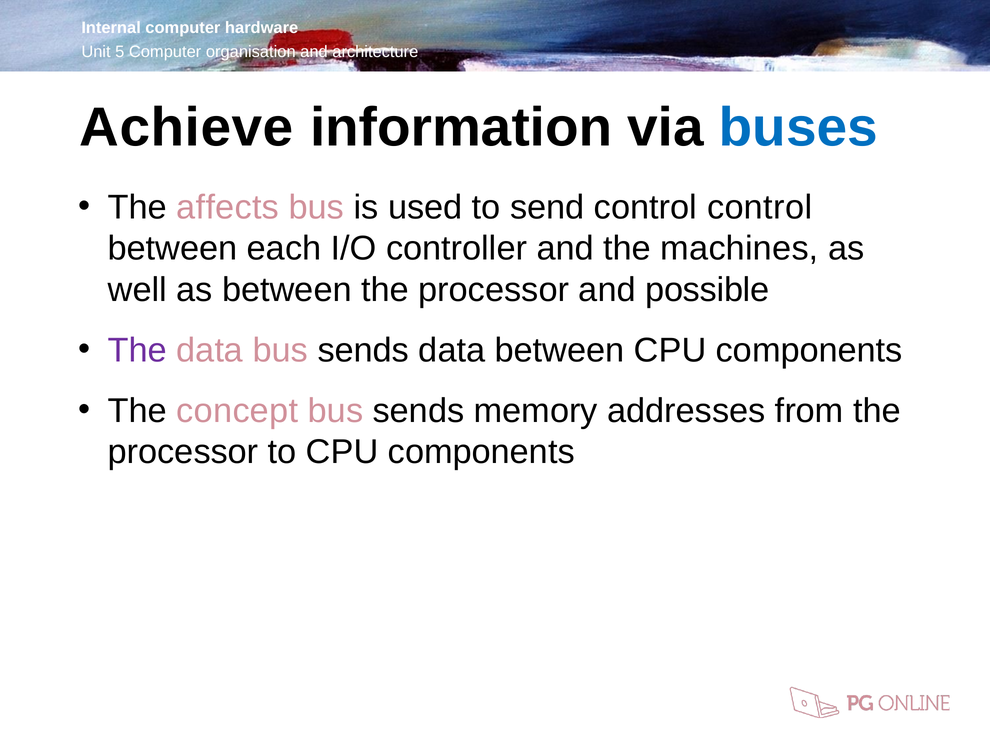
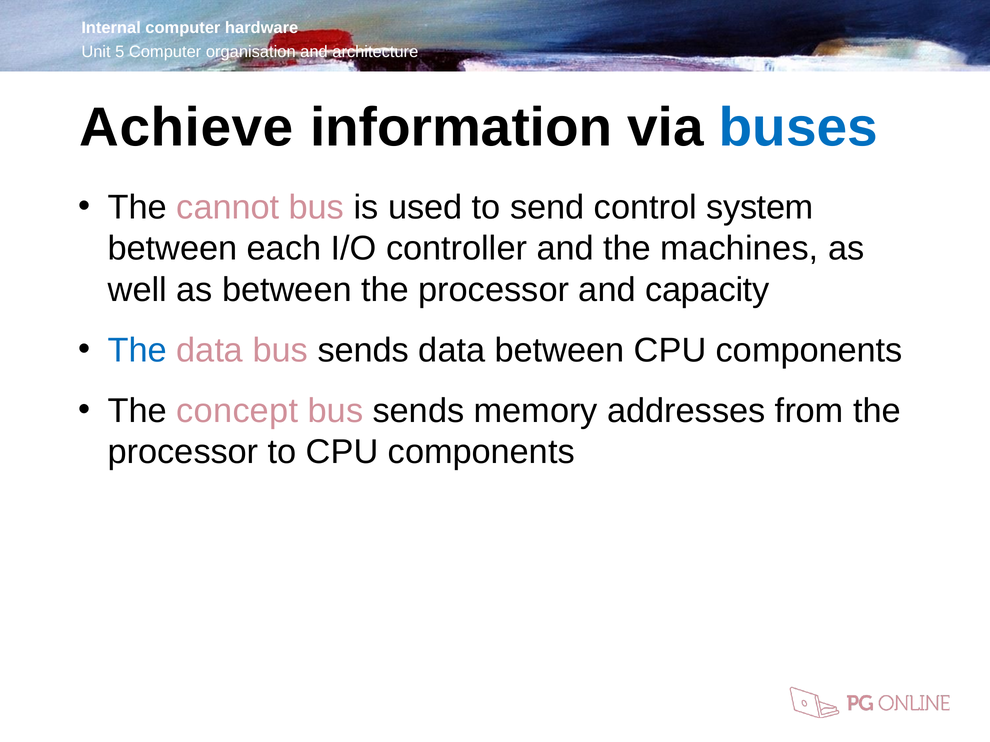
affects: affects -> cannot
control control: control -> system
possible: possible -> capacity
The at (137, 351) colour: purple -> blue
